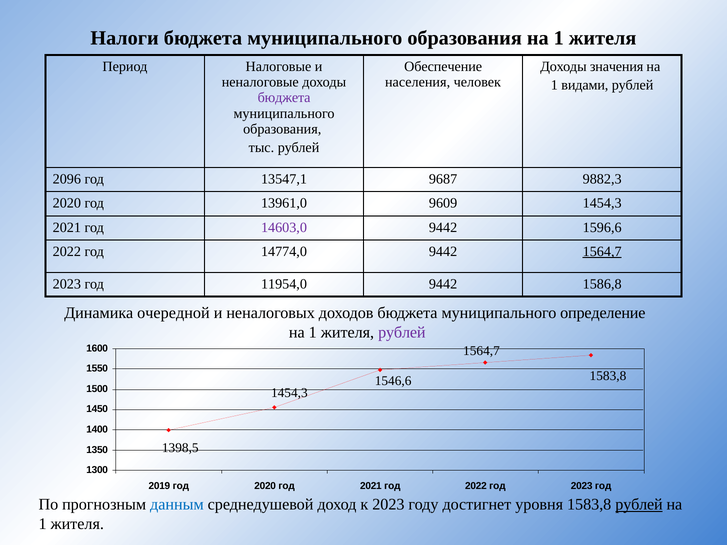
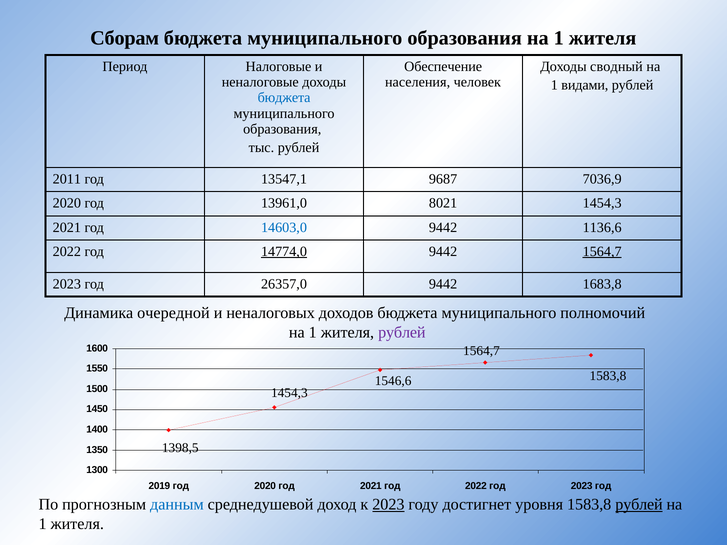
Налоги: Налоги -> Сборам
значения: значения -> сводный
бюджета at (284, 98) colour: purple -> blue
2096: 2096 -> 2011
9882,3: 9882,3 -> 7036,9
9609: 9609 -> 8021
14603,0 colour: purple -> blue
1596,6: 1596,6 -> 1136,6
14774,0 underline: none -> present
11954,0: 11954,0 -> 26357,0
1586,8: 1586,8 -> 1683,8
определение: определение -> полномочий
2023 at (388, 505) underline: none -> present
